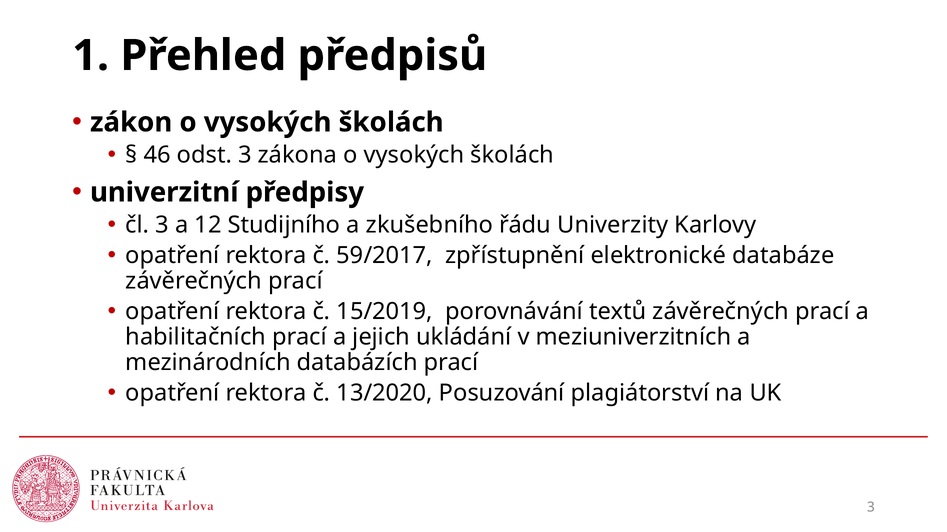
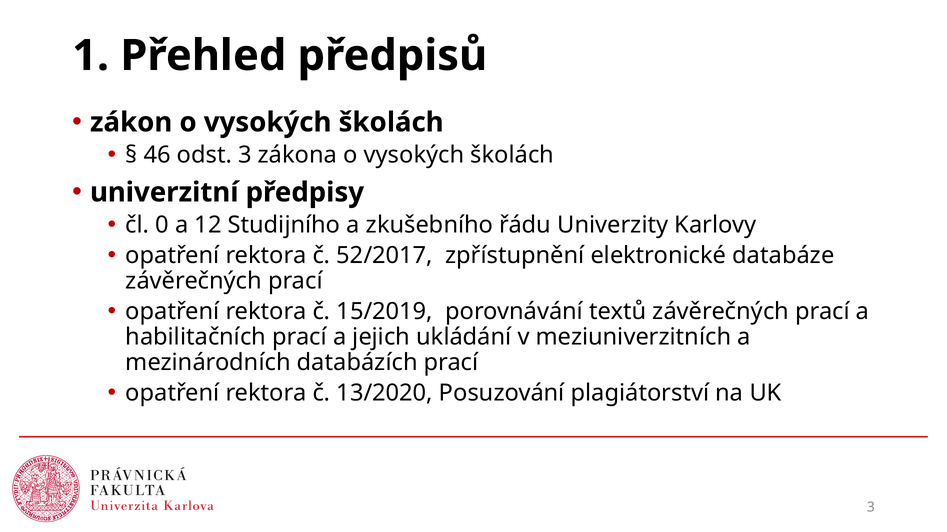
čl 3: 3 -> 0
59/2017: 59/2017 -> 52/2017
